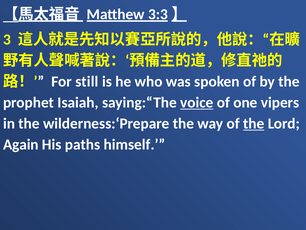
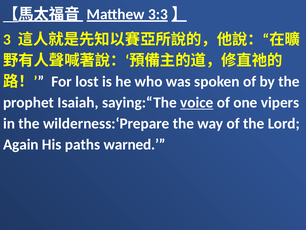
still: still -> lost
the at (254, 123) underline: present -> none
himself: himself -> warned
